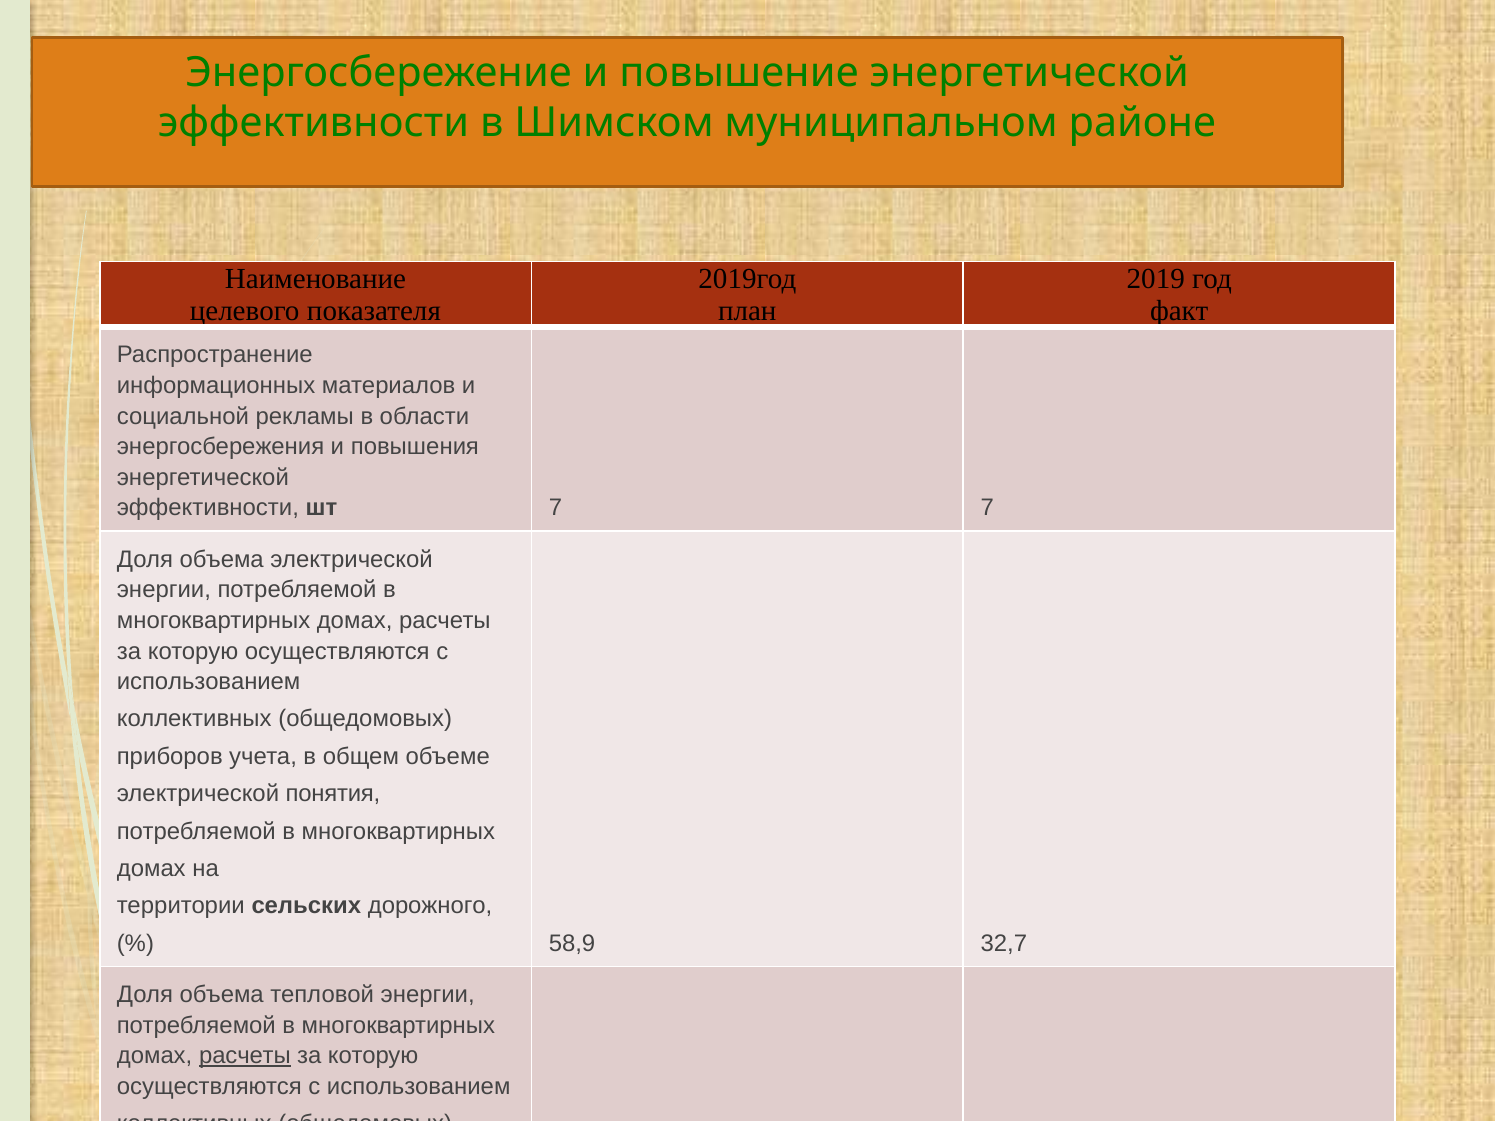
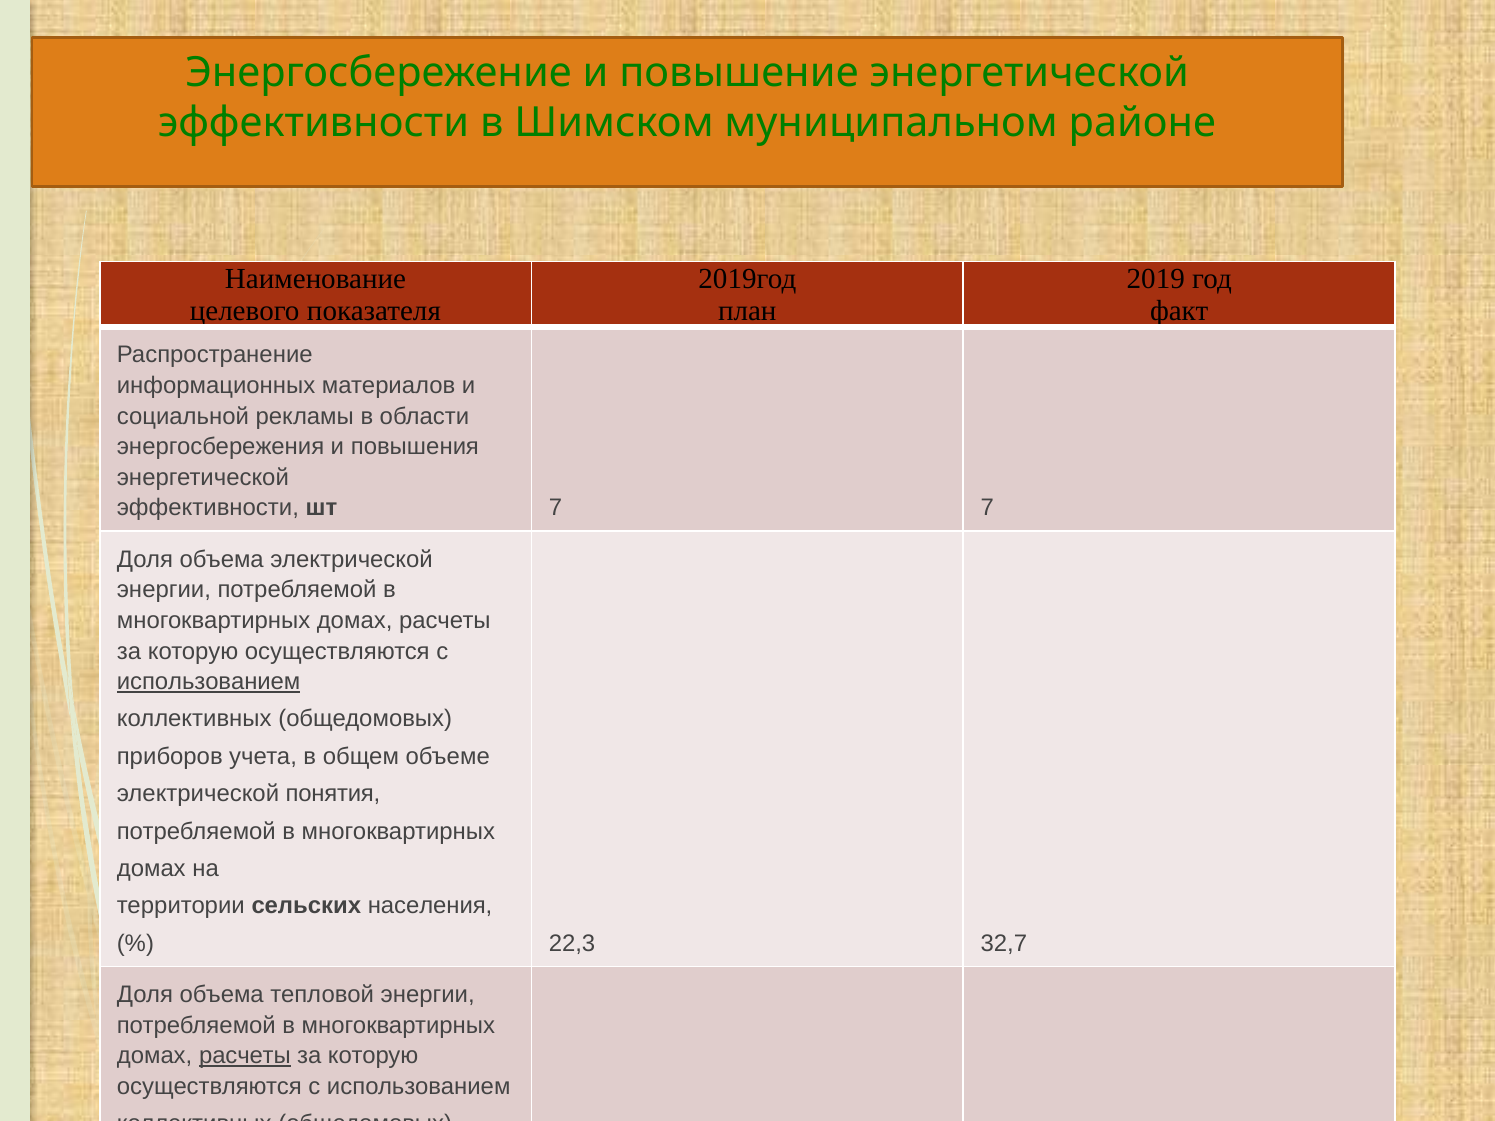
использованием at (209, 682) underline: none -> present
дорожного: дорожного -> населения
58,9: 58,9 -> 22,3
